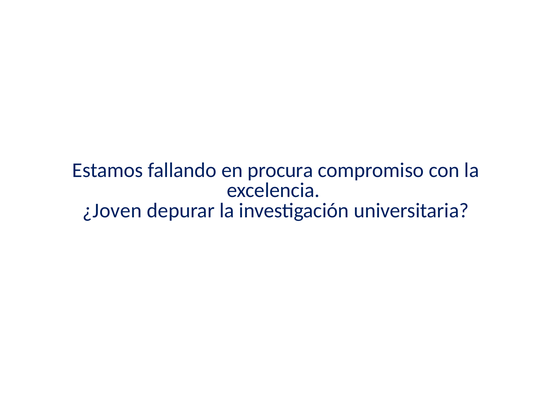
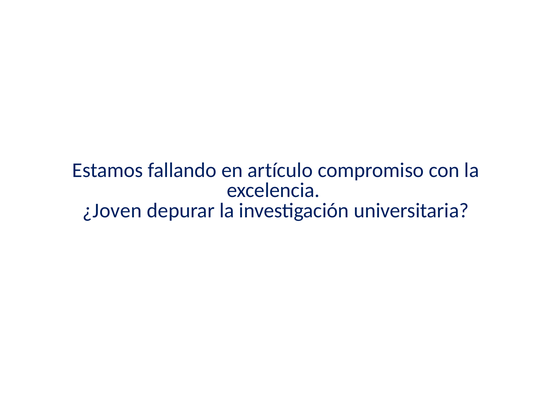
procura: procura -> artículo
